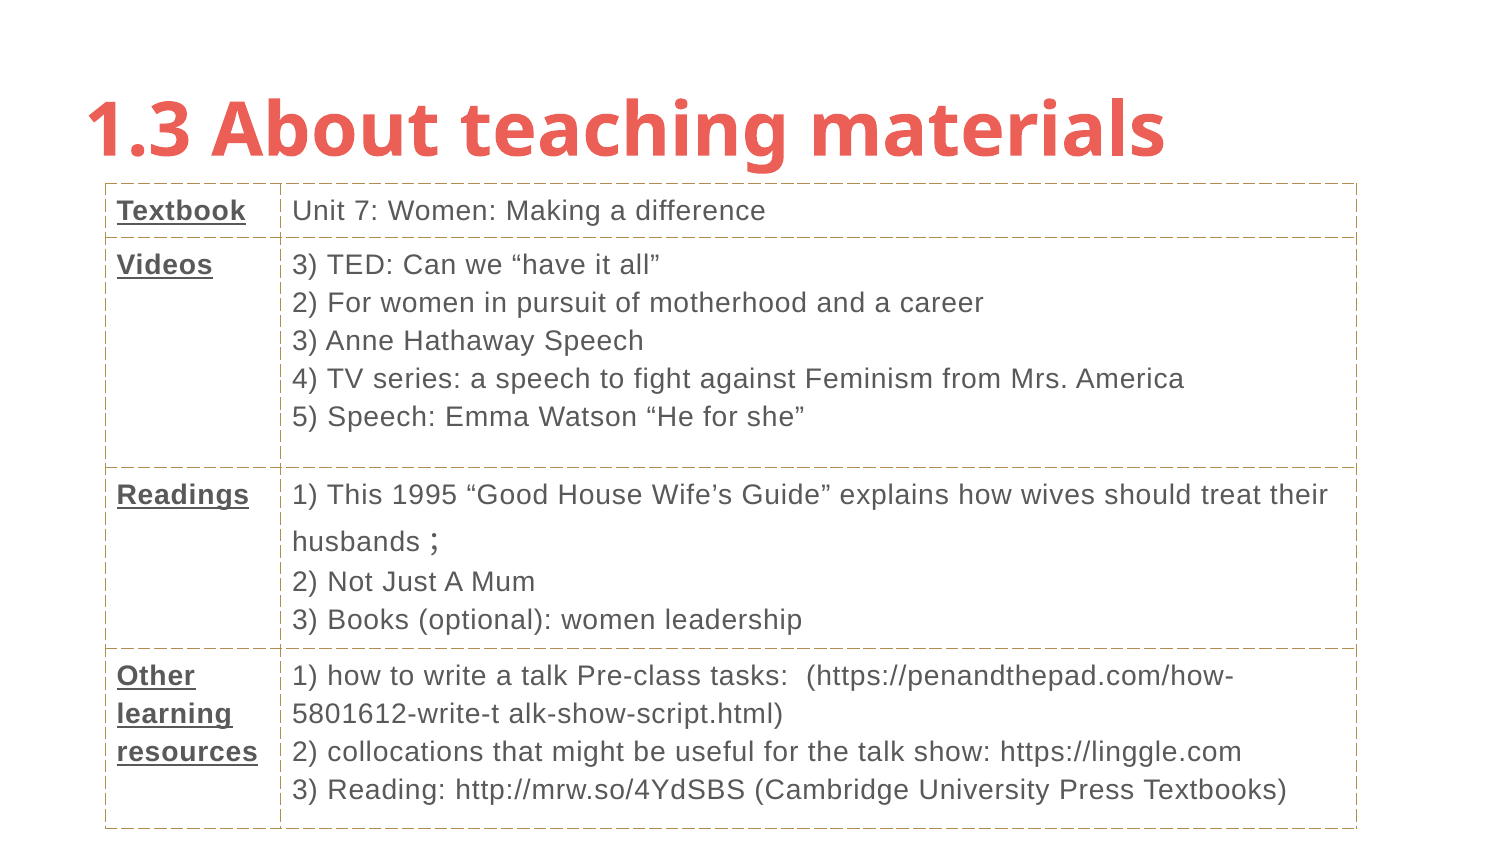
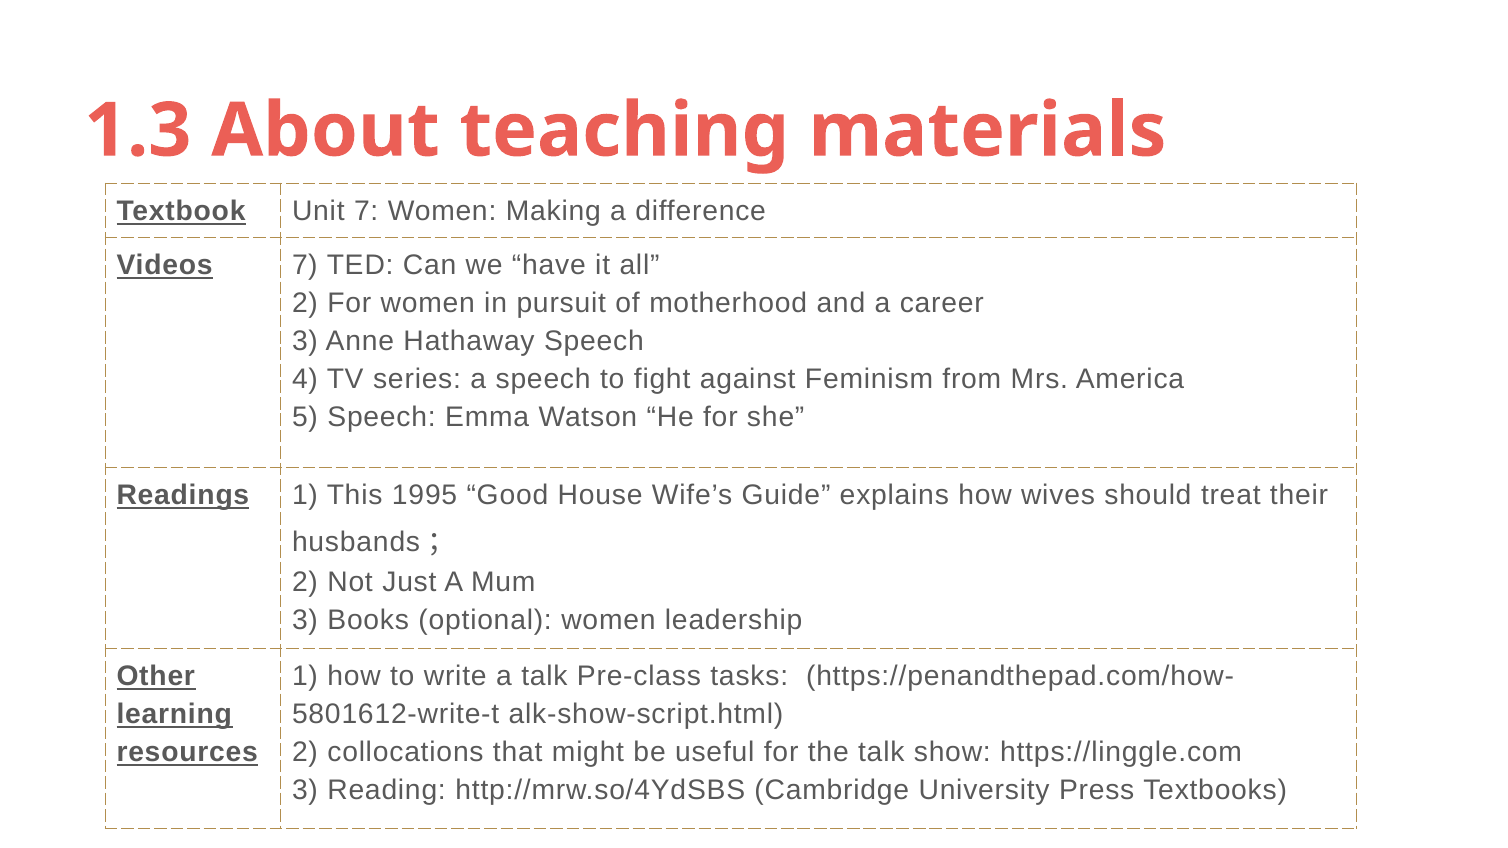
Videos 3: 3 -> 7
